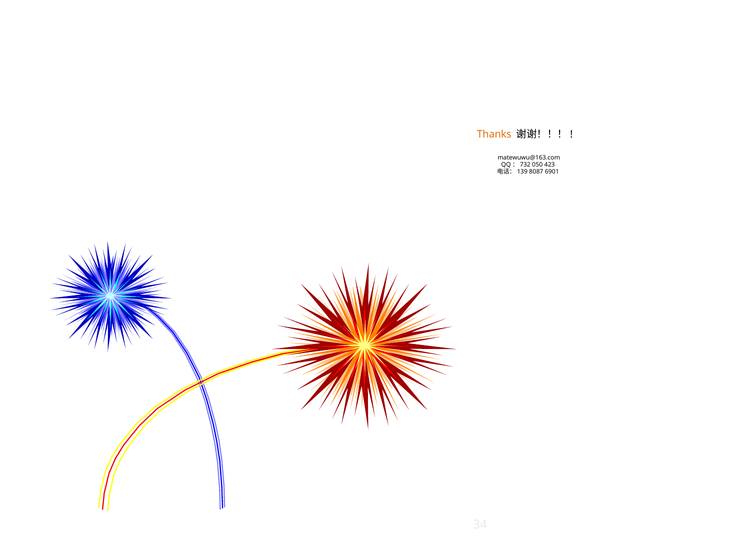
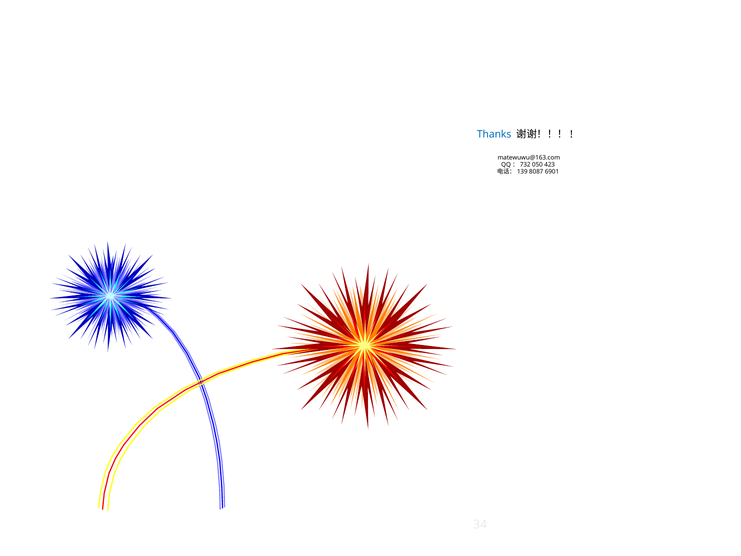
Thanks colour: orange -> blue
